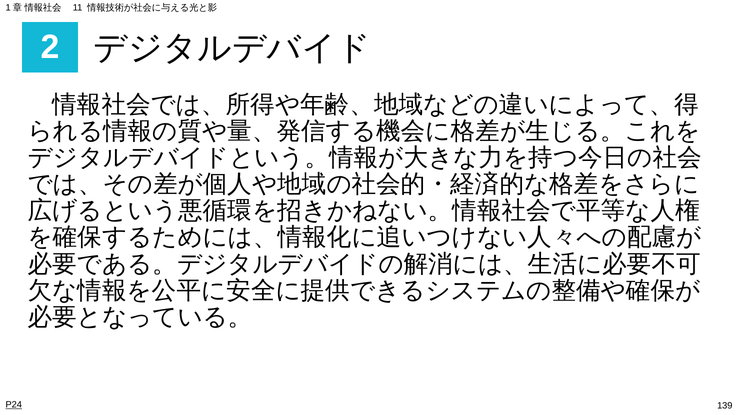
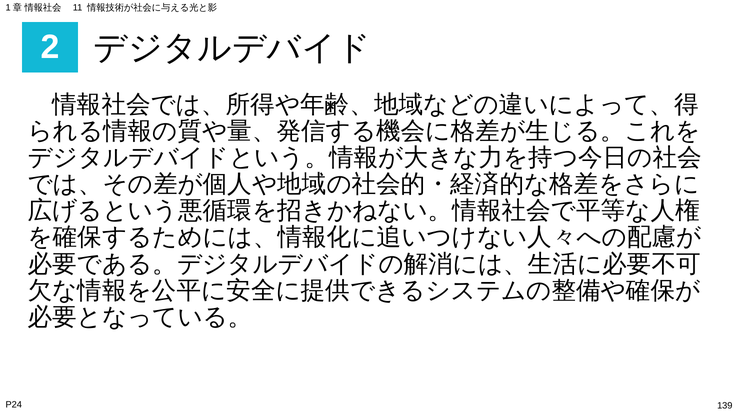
P24 underline: present -> none
